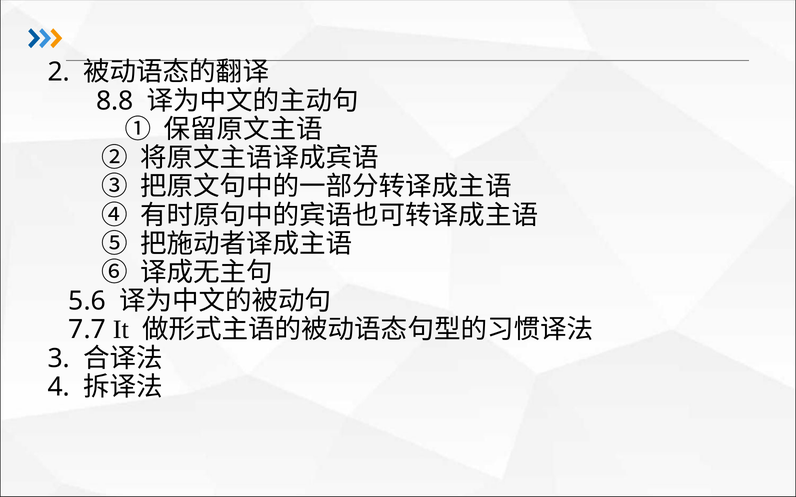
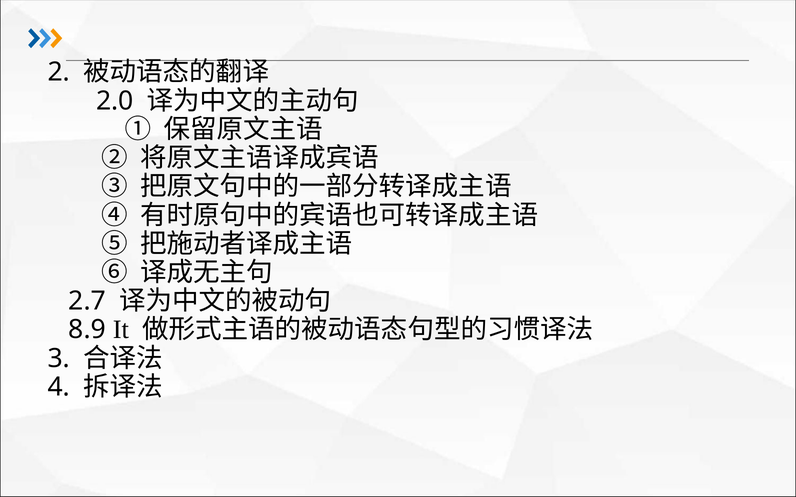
8.8: 8.8 -> 2.0
5.6: 5.6 -> 2.7
7.7: 7.7 -> 8.9
